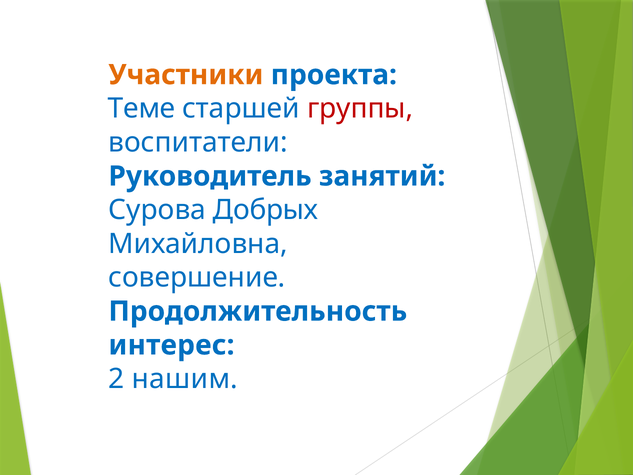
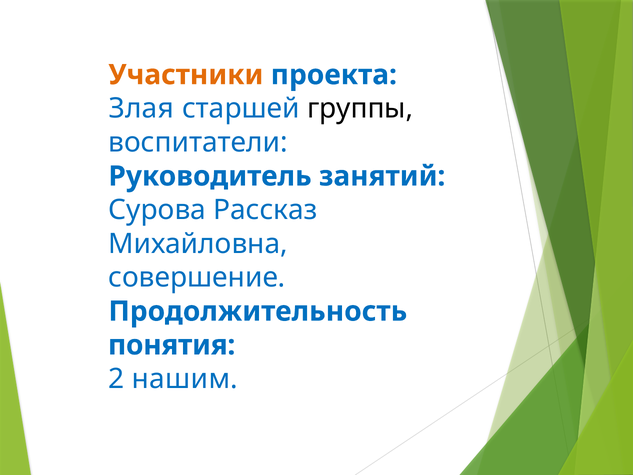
Теме: Теме -> Злая
группы colour: red -> black
Добрых: Добрых -> Рассказ
интерес: интерес -> понятия
